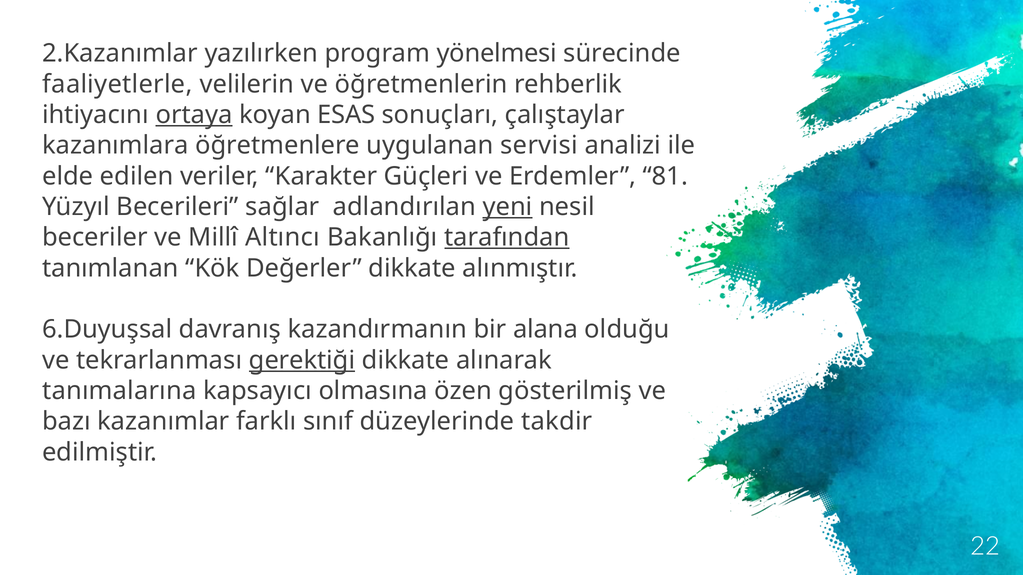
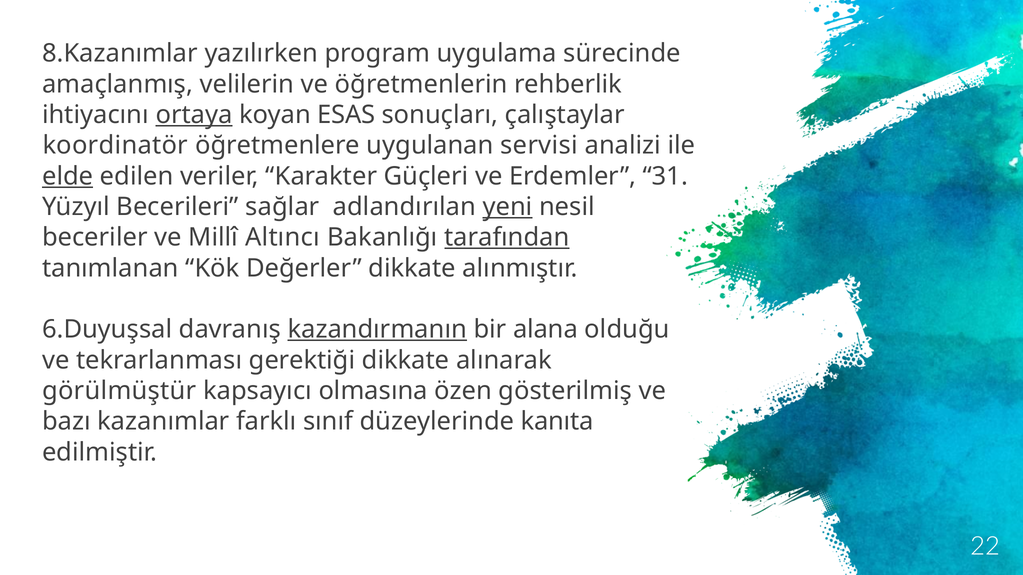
2.Kazanımlar: 2.Kazanımlar -> 8.Kazanımlar
yönelmesi: yönelmesi -> uygulama
faaliyetlerle: faaliyetlerle -> amaçlanmış
kazanımlara: kazanımlara -> koordinatör
elde underline: none -> present
81: 81 -> 31
kazandırmanın underline: none -> present
gerektiği underline: present -> none
tanımalarına: tanımalarına -> görülmüştür
takdir: takdir -> kanıta
